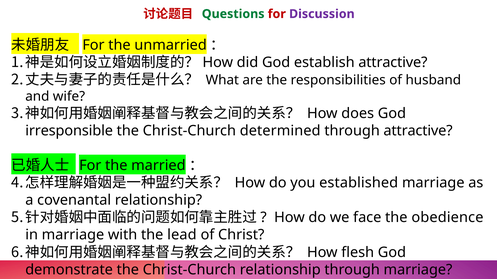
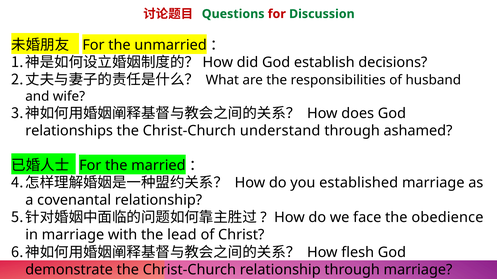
Discussion colour: purple -> green
establish attractive: attractive -> decisions
irresponsible: irresponsible -> relationships
determined: determined -> understand
through attractive: attractive -> ashamed
